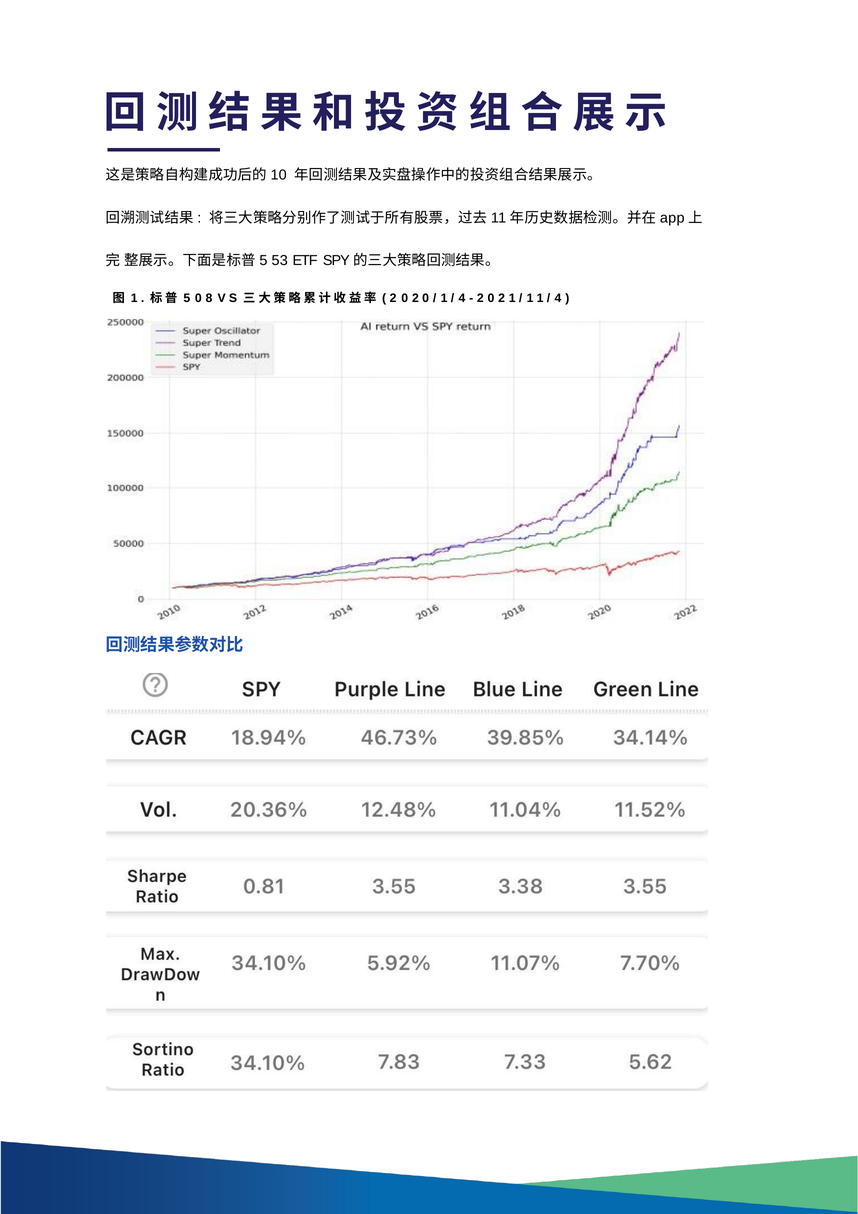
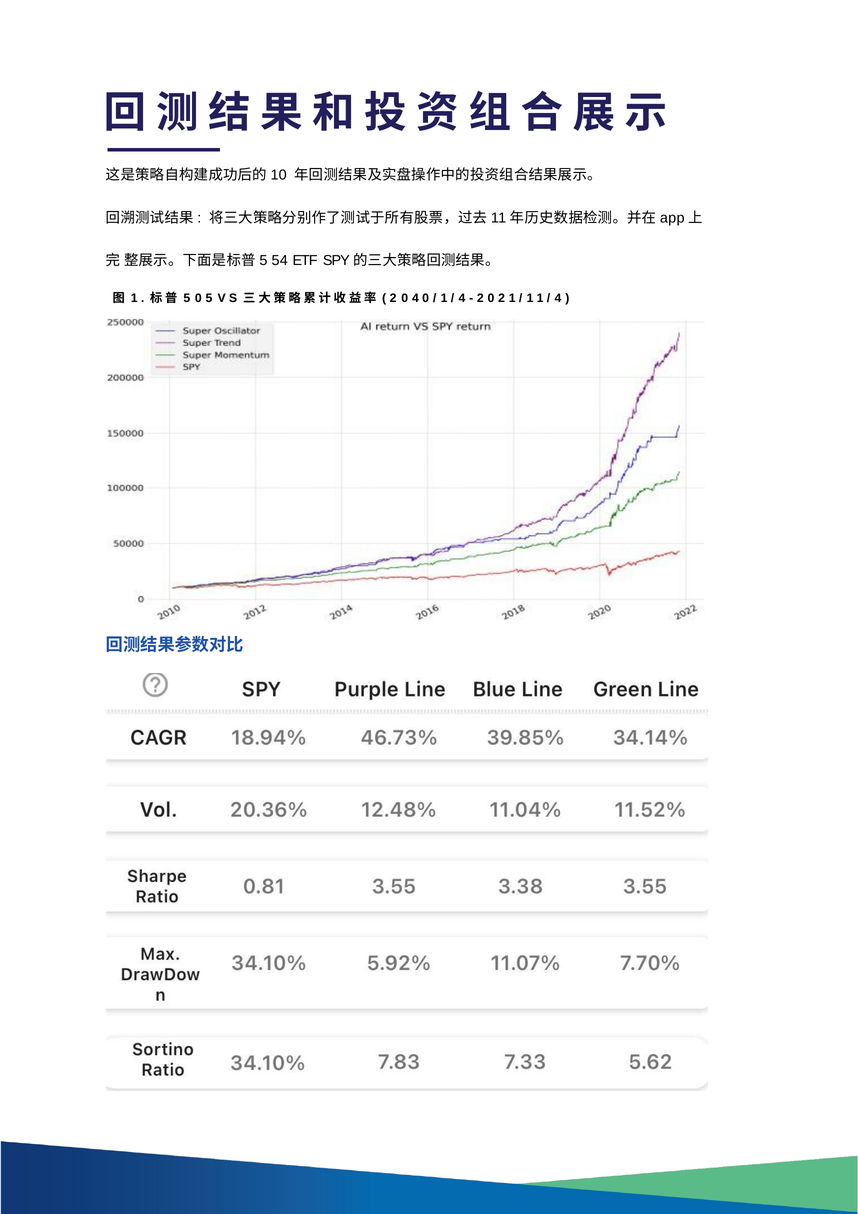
53: 53 -> 54
0 8: 8 -> 5
2 at (415, 298): 2 -> 4
